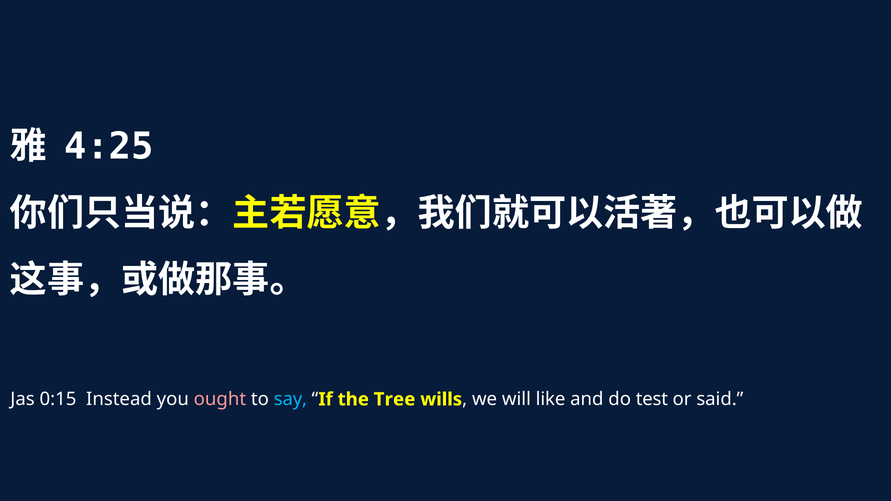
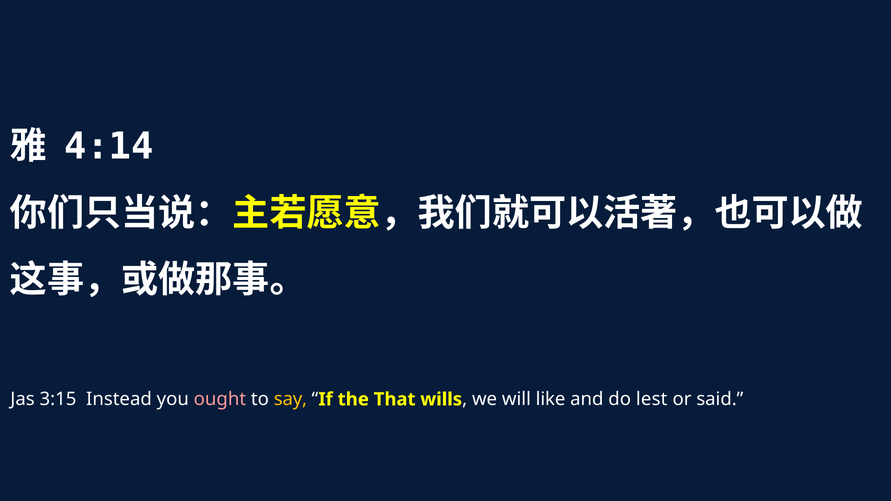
4:25: 4:25 -> 4:14
0:15: 0:15 -> 3:15
say colour: light blue -> yellow
Tree: Tree -> That
test: test -> lest
